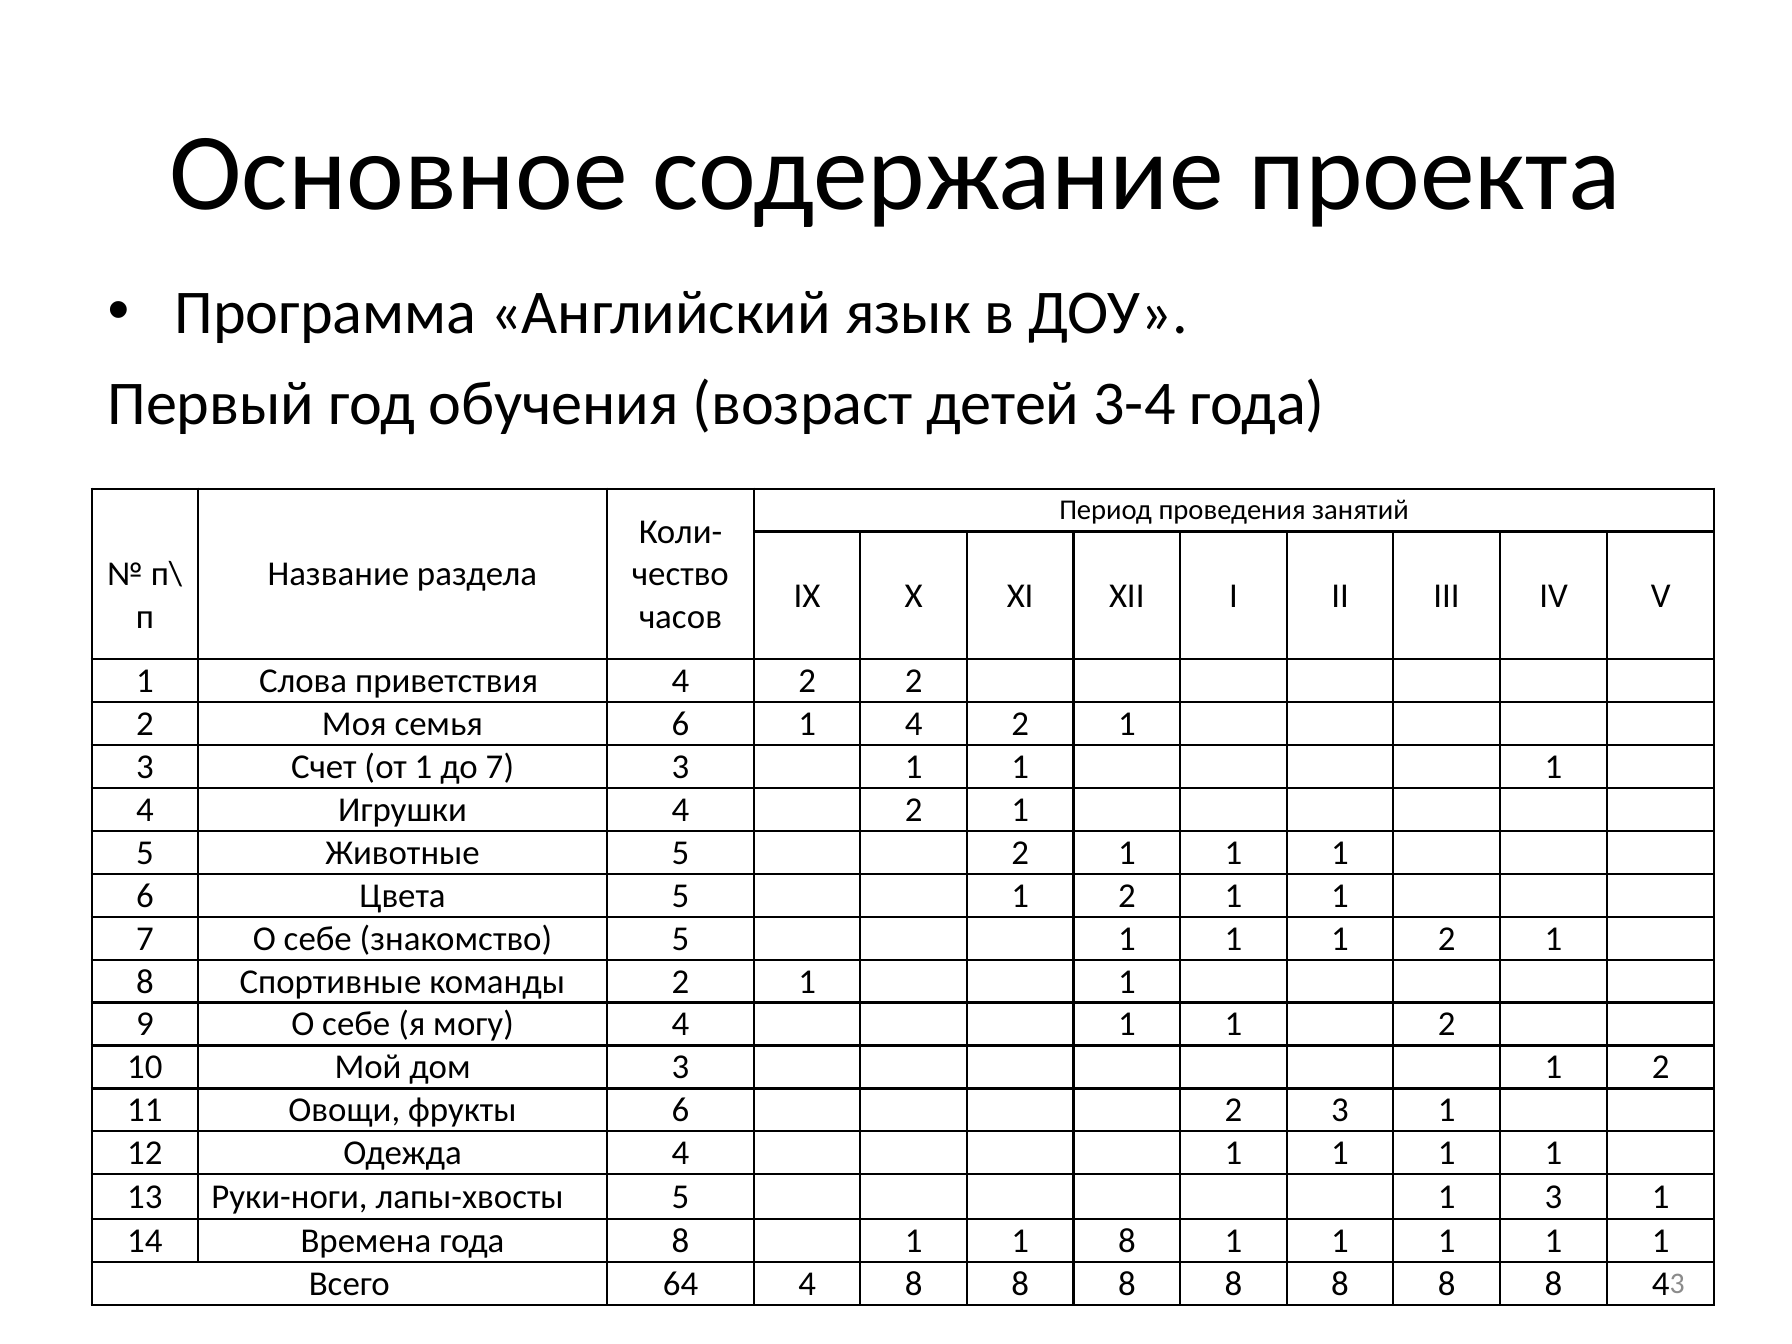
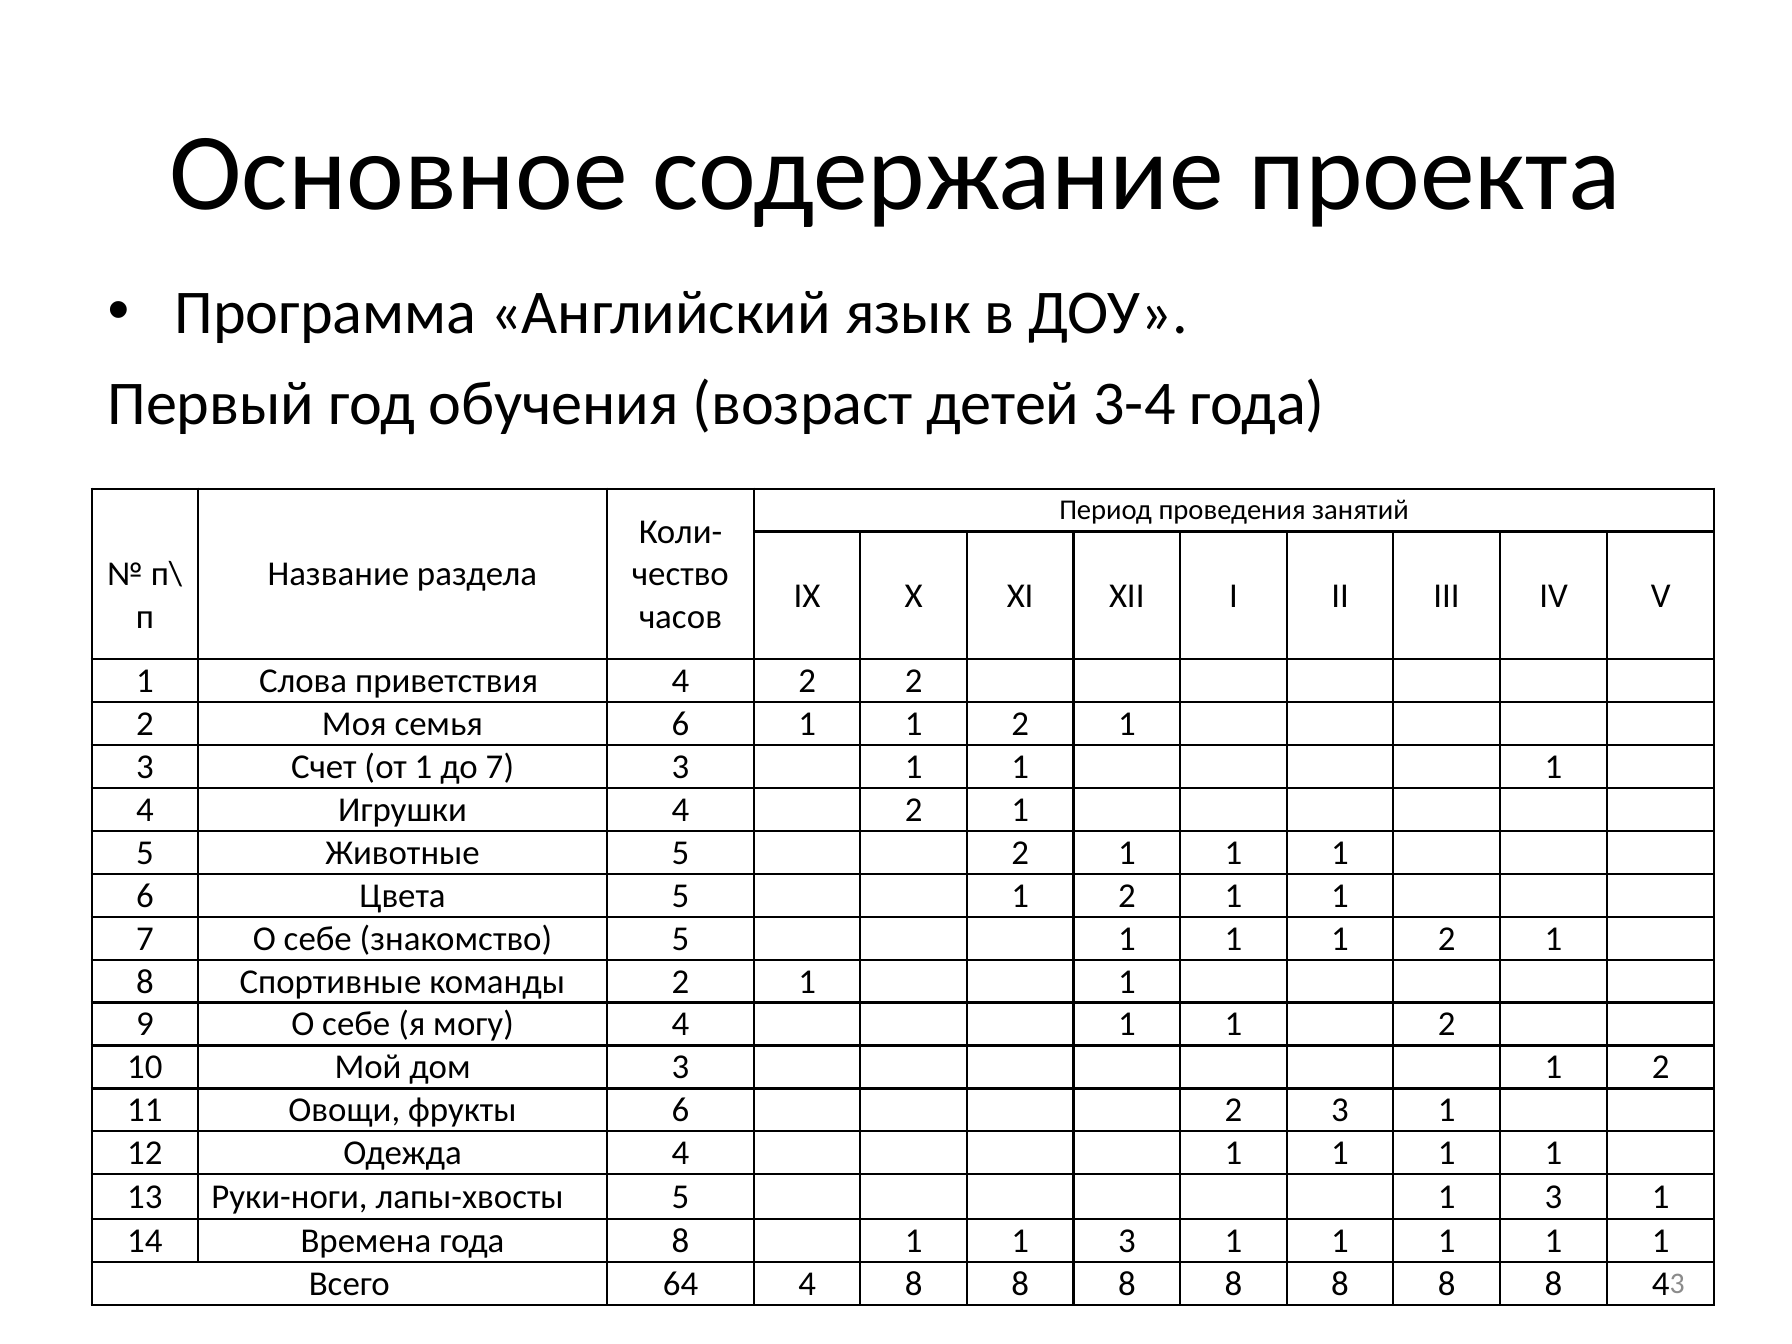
6 1 4: 4 -> 1
1 1 8: 8 -> 3
